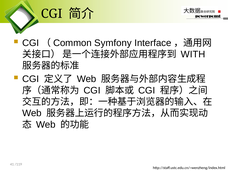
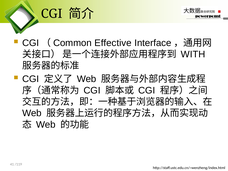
Symfony: Symfony -> Effective
